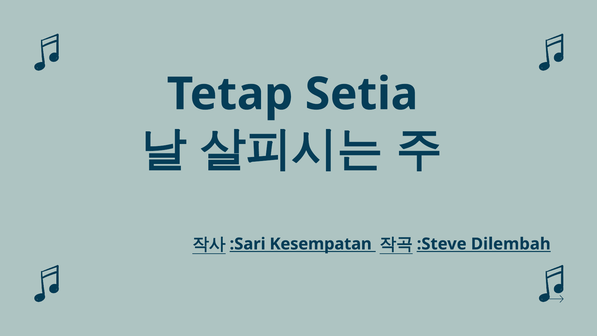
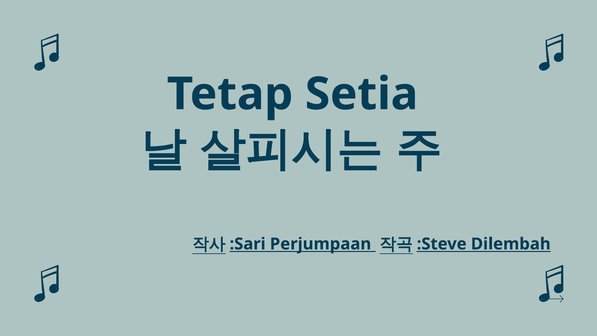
Kesempatan: Kesempatan -> Perjumpaan
